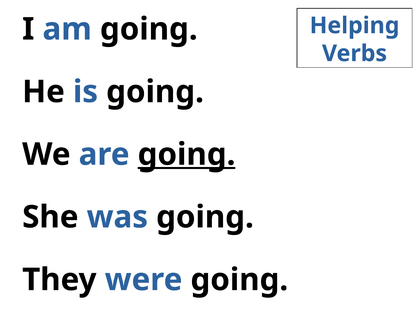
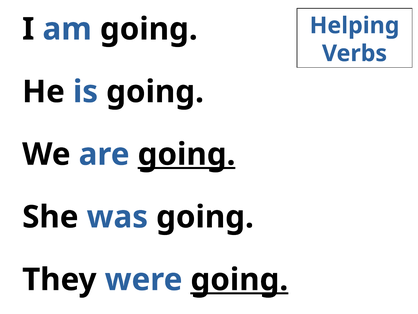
going at (239, 279) underline: none -> present
